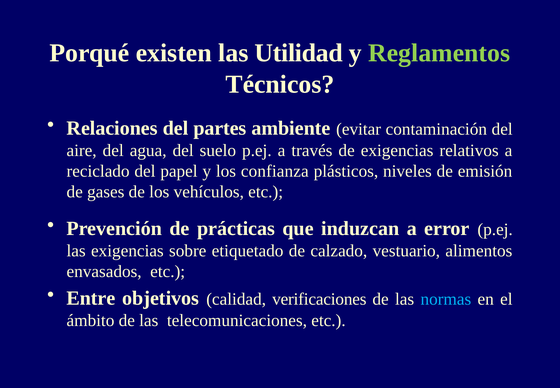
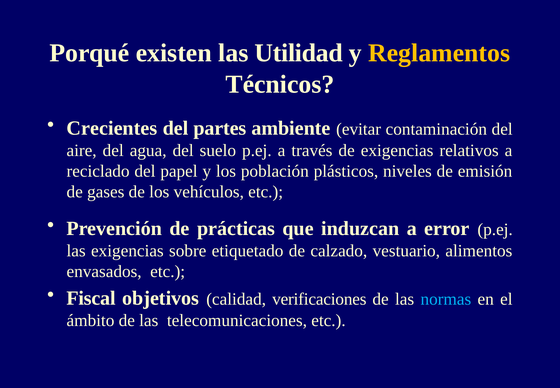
Reglamentos colour: light green -> yellow
Relaciones: Relaciones -> Crecientes
confianza: confianza -> población
Entre: Entre -> Fiscal
